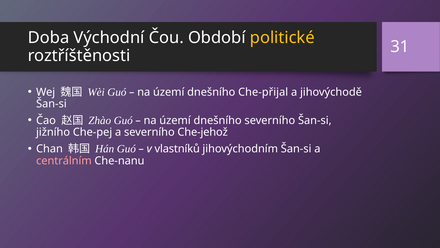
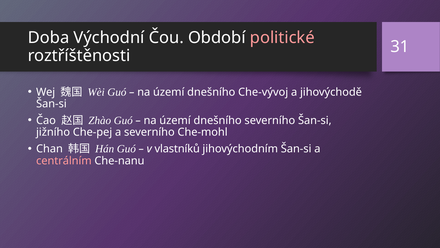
politické colour: yellow -> pink
Che-přijal: Che-přijal -> Che-vývoj
Che-jehož: Che-jehož -> Che-mohl
